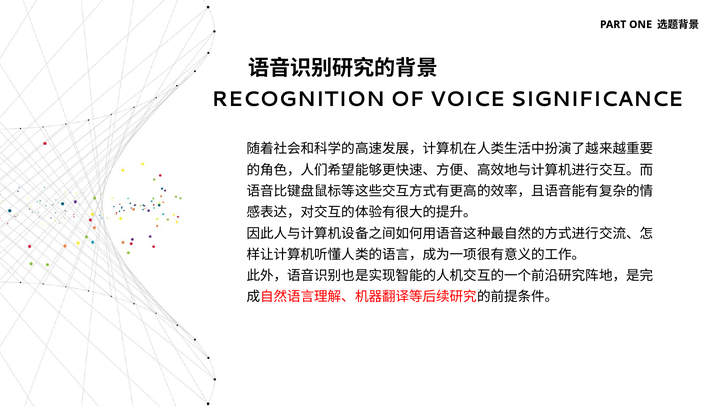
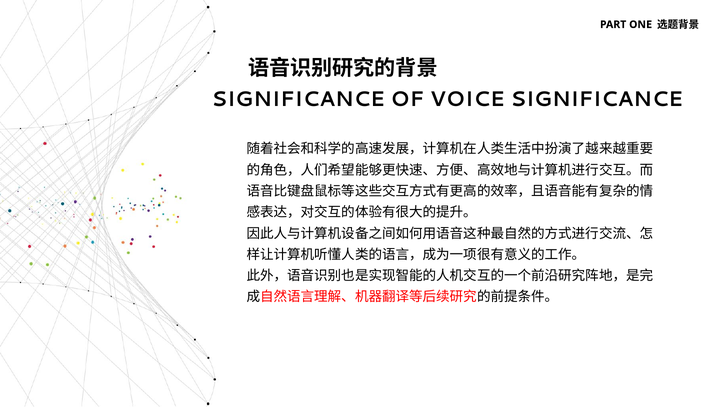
RECOGNITION at (298, 99): RECOGNITION -> SIGNIFICANCE
